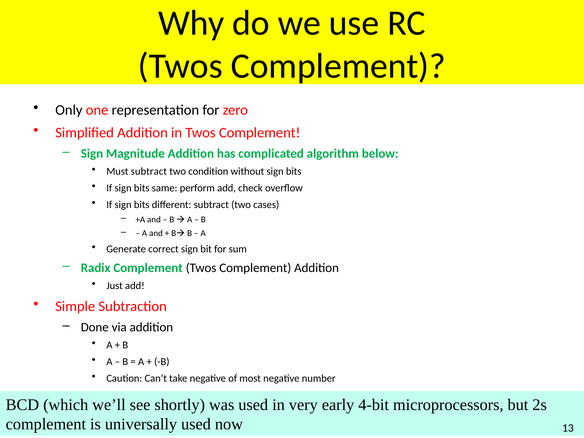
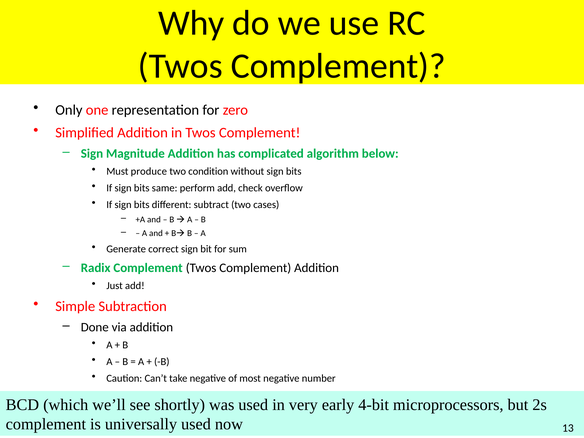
Must subtract: subtract -> produce
